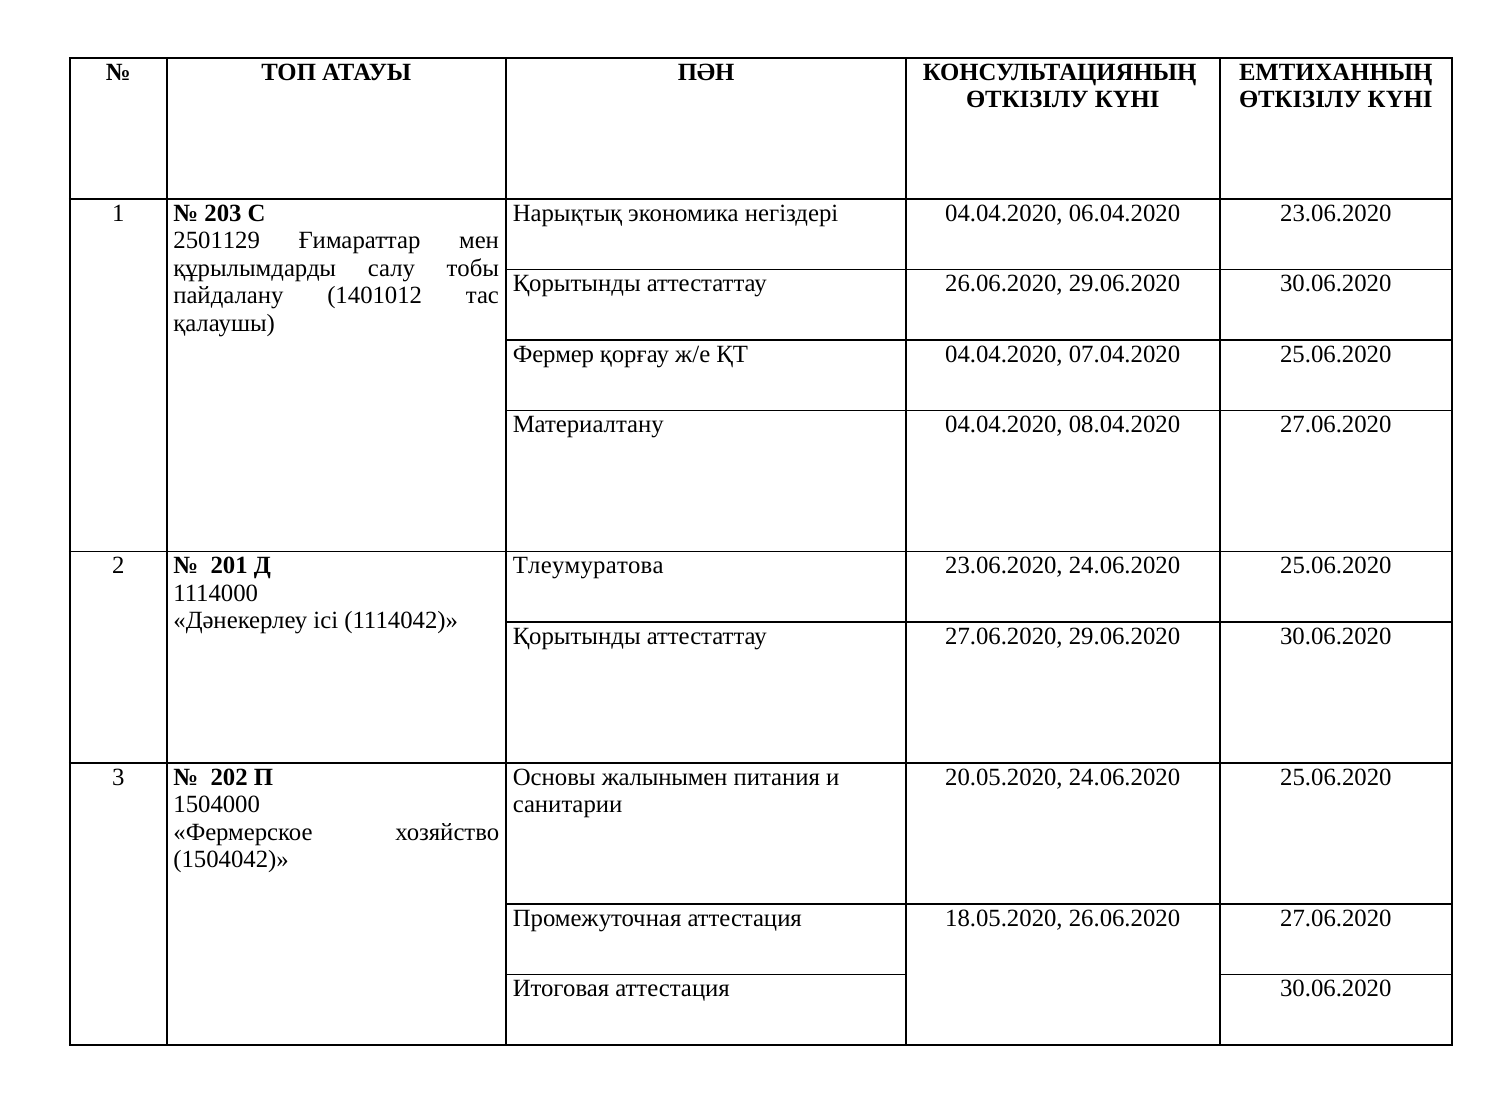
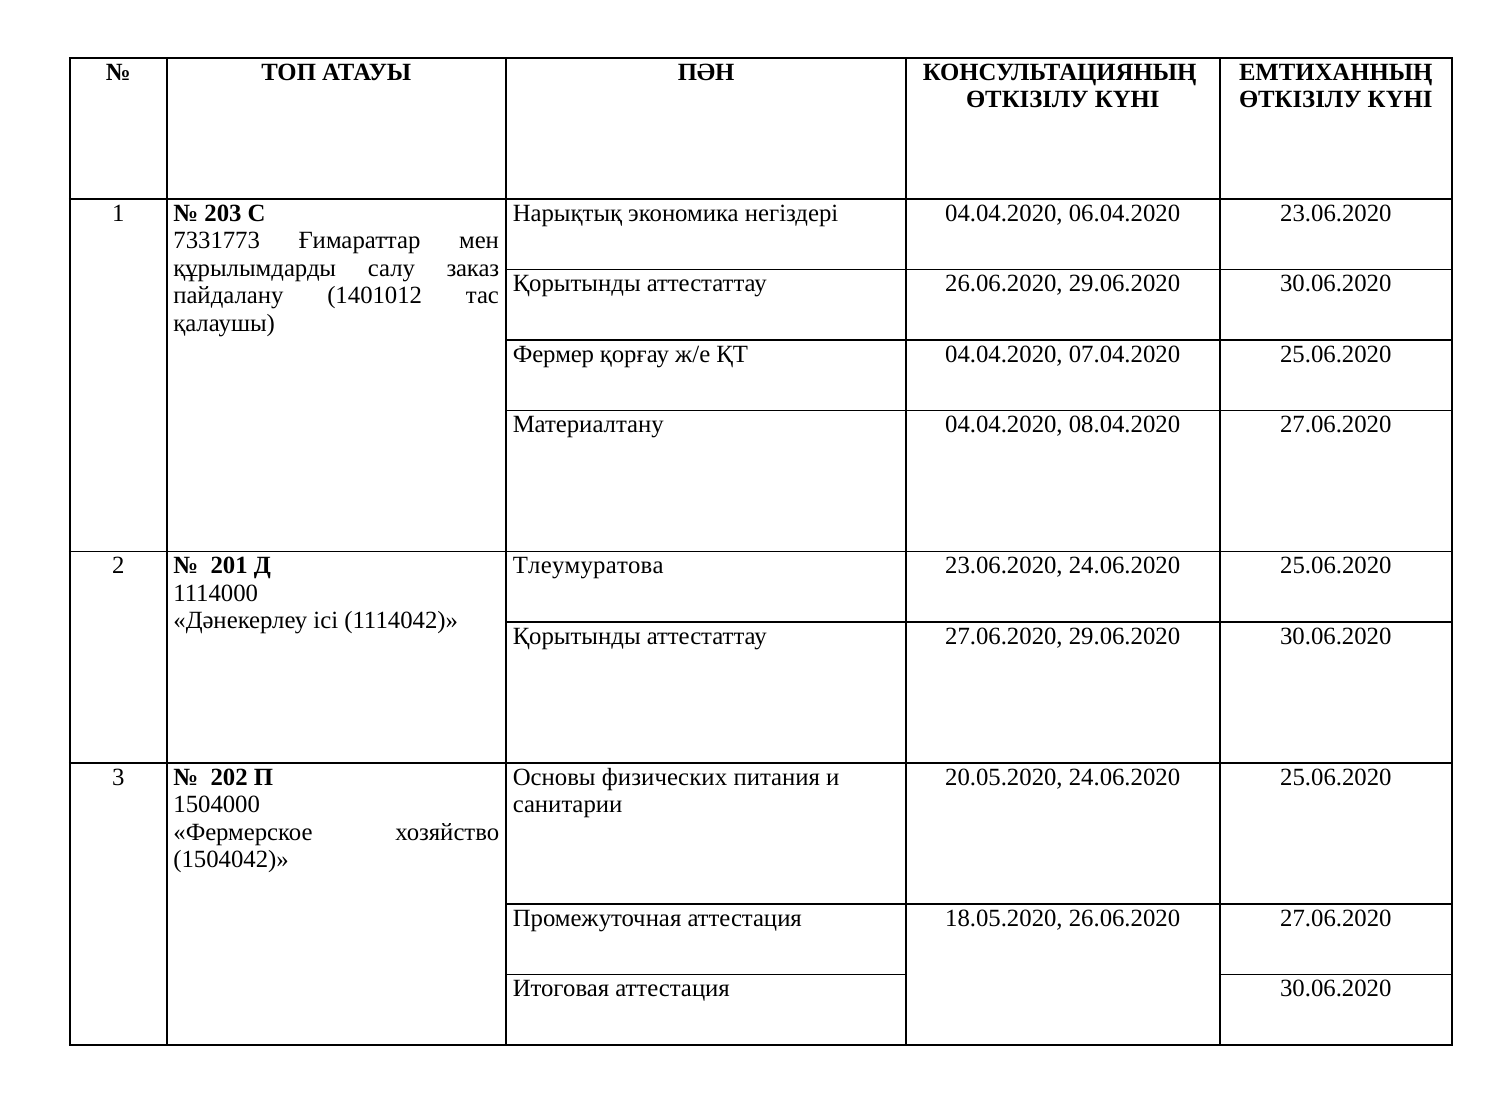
2501129: 2501129 -> 7331773
тобы: тобы -> заказ
жалынымен: жалынымен -> физических
